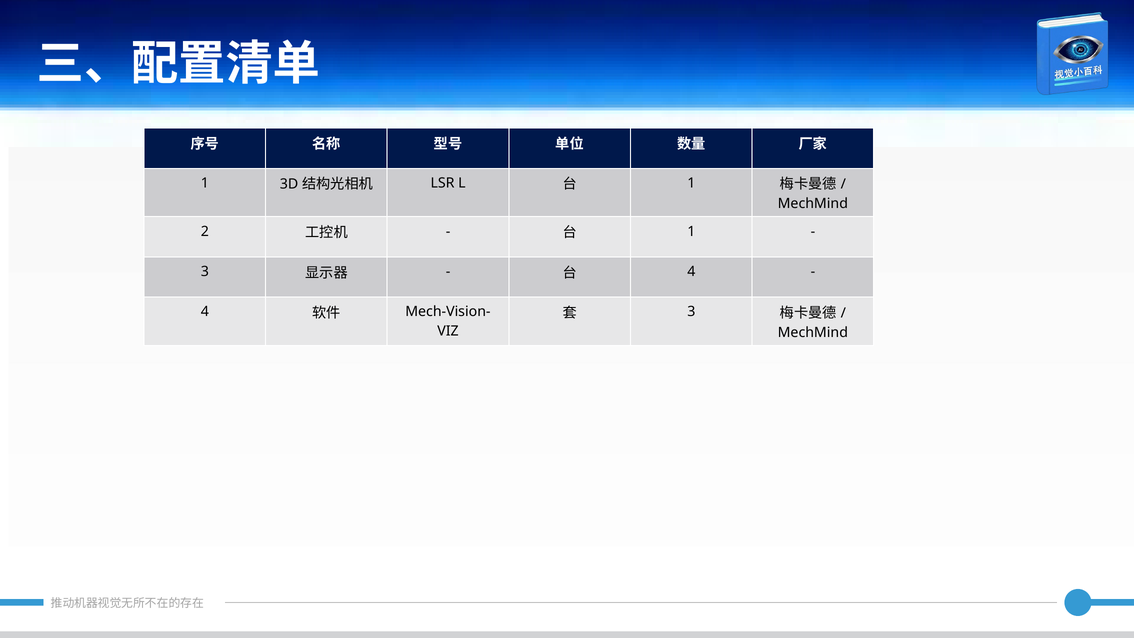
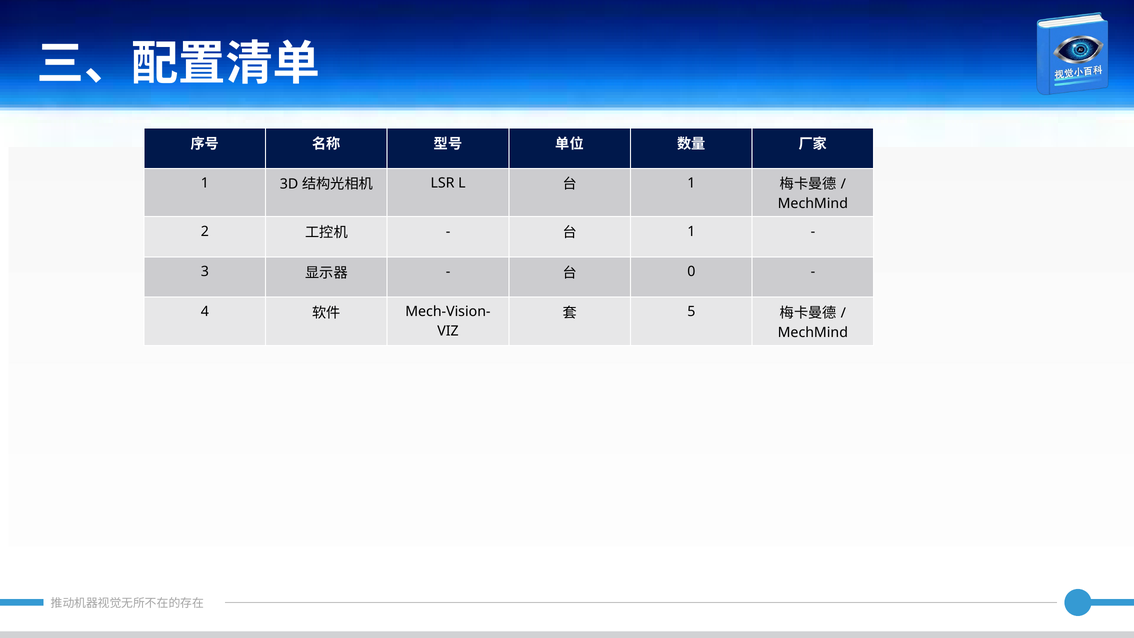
4 at (691, 272): 4 -> 0
3 at (691, 312): 3 -> 5
